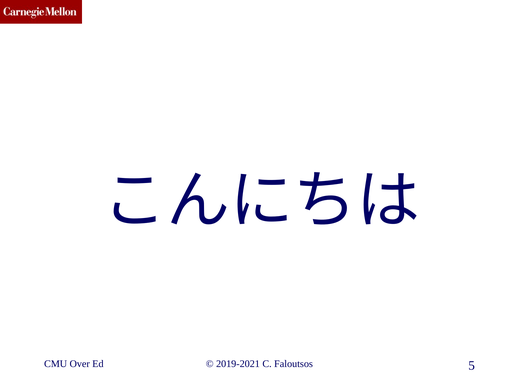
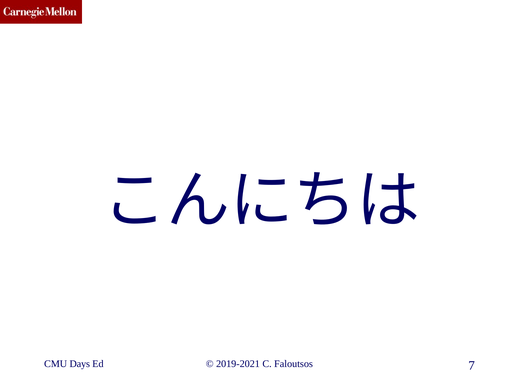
Over: Over -> Days
5: 5 -> 7
